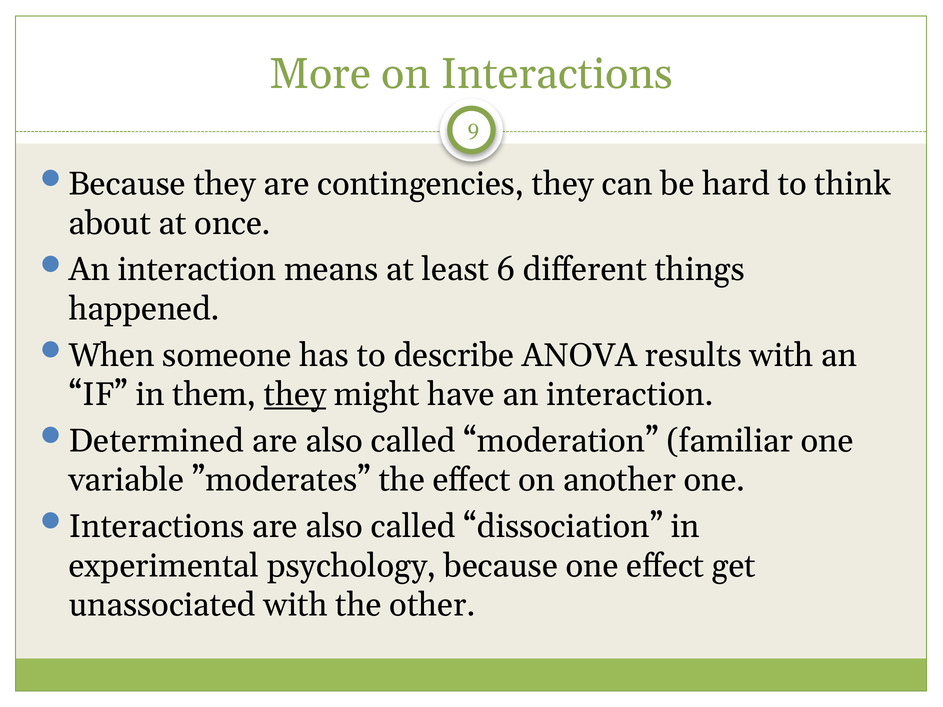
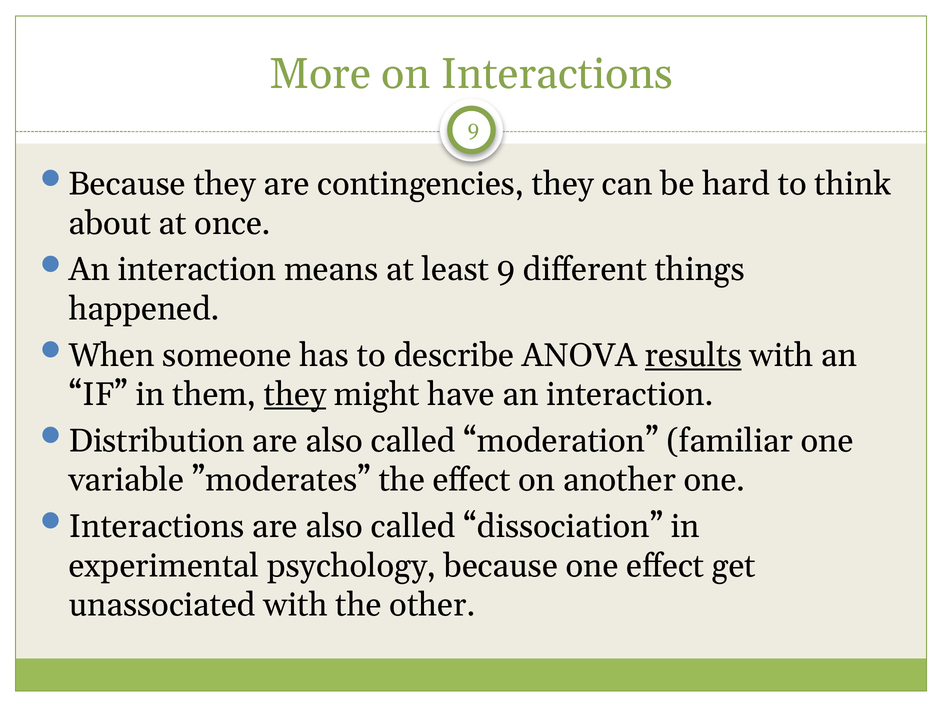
least 6: 6 -> 9
results underline: none -> present
Determined: Determined -> Distribution
